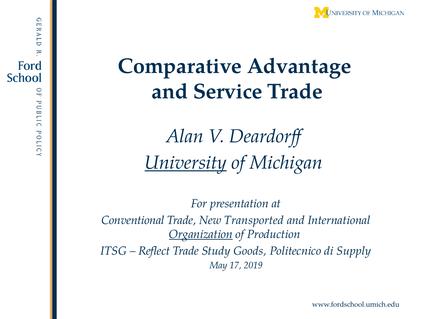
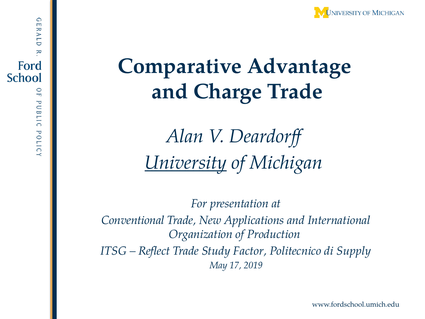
Service: Service -> Charge
Transported: Transported -> Applications
Organization underline: present -> none
Goods: Goods -> Factor
